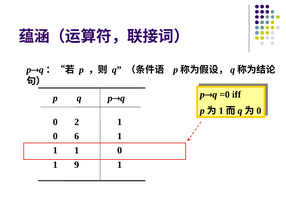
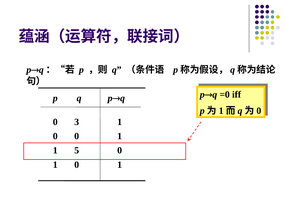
2: 2 -> 3
0 6: 6 -> 0
1 at (77, 151): 1 -> 5
9 at (77, 165): 9 -> 0
